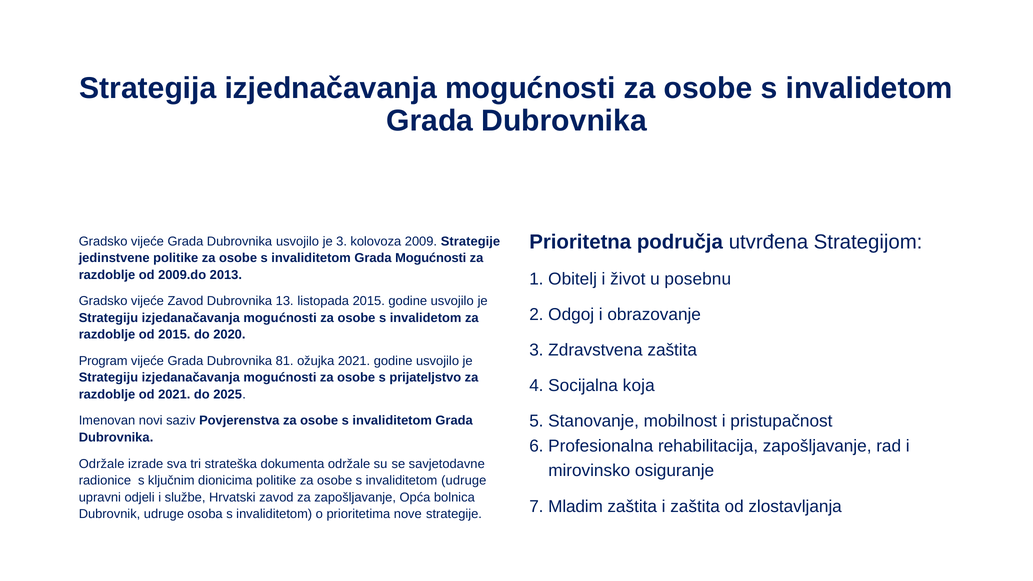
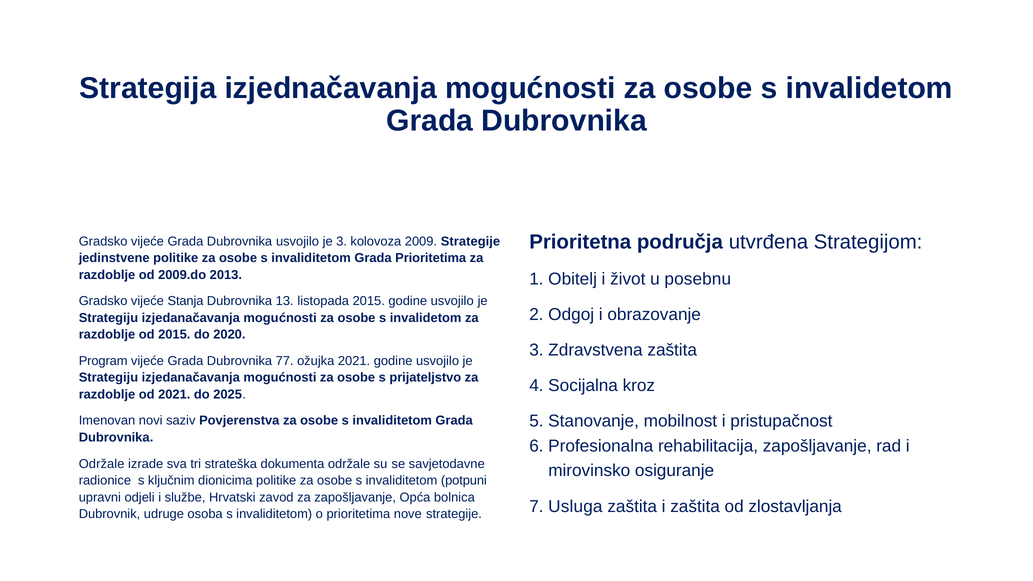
Grada Mogućnosti: Mogućnosti -> Prioritetima
vijeće Zavod: Zavod -> Stanja
81: 81 -> 77
koja: koja -> kroz
invaliditetom udruge: udruge -> potpuni
Mladim: Mladim -> Usluga
